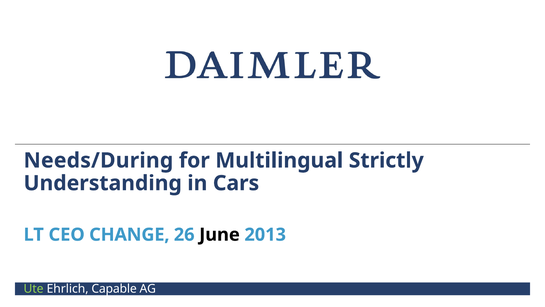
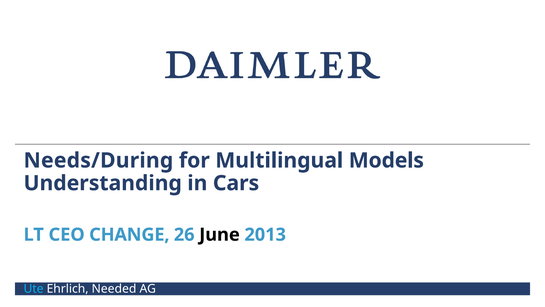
Strictly: Strictly -> Models
Ute colour: light green -> light blue
Capable: Capable -> Needed
